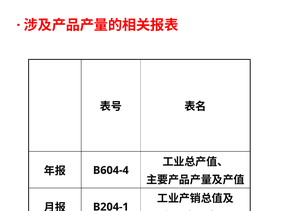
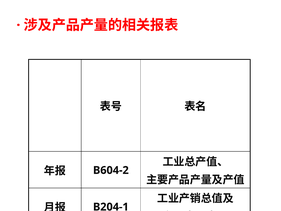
B604-4: B604-4 -> B604-2
